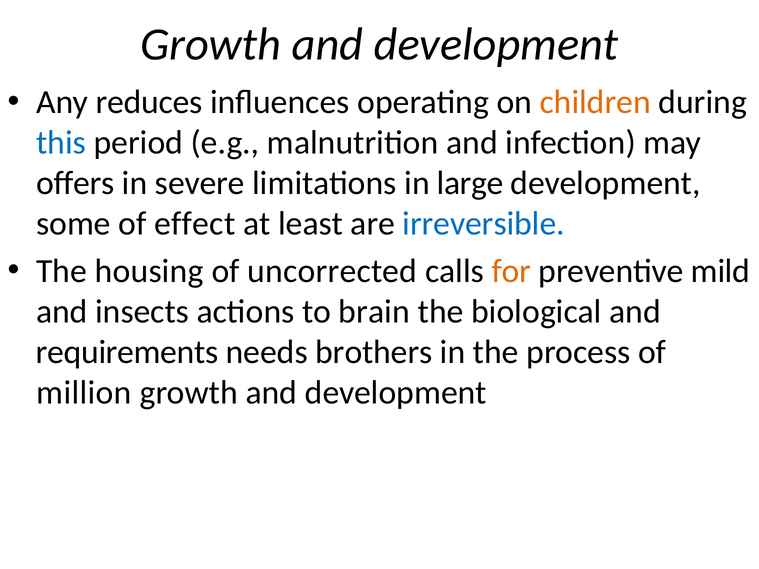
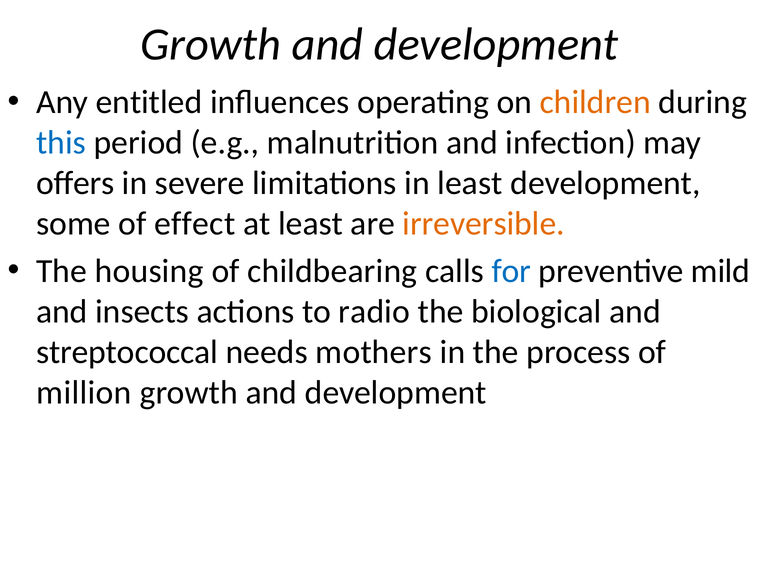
reduces: reduces -> entitled
in large: large -> least
irreversible colour: blue -> orange
uncorrected: uncorrected -> childbearing
for colour: orange -> blue
brain: brain -> radio
requirements: requirements -> streptococcal
brothers: brothers -> mothers
